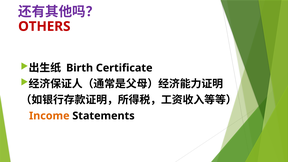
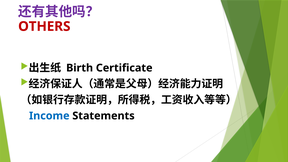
Income colour: orange -> blue
